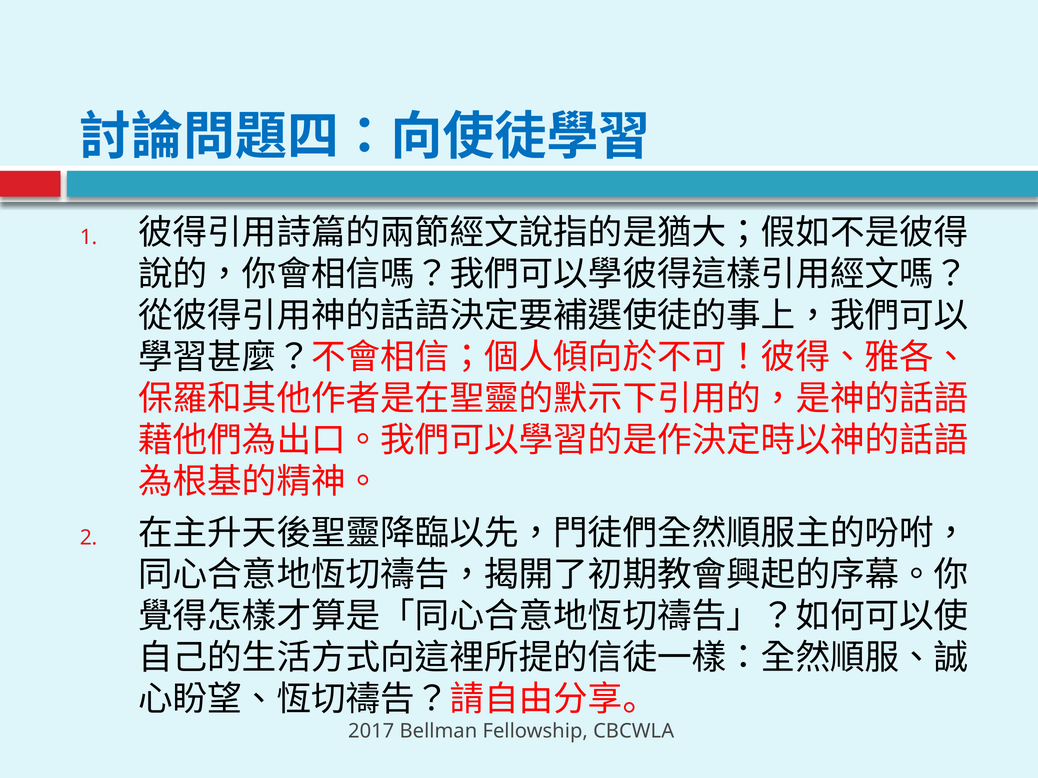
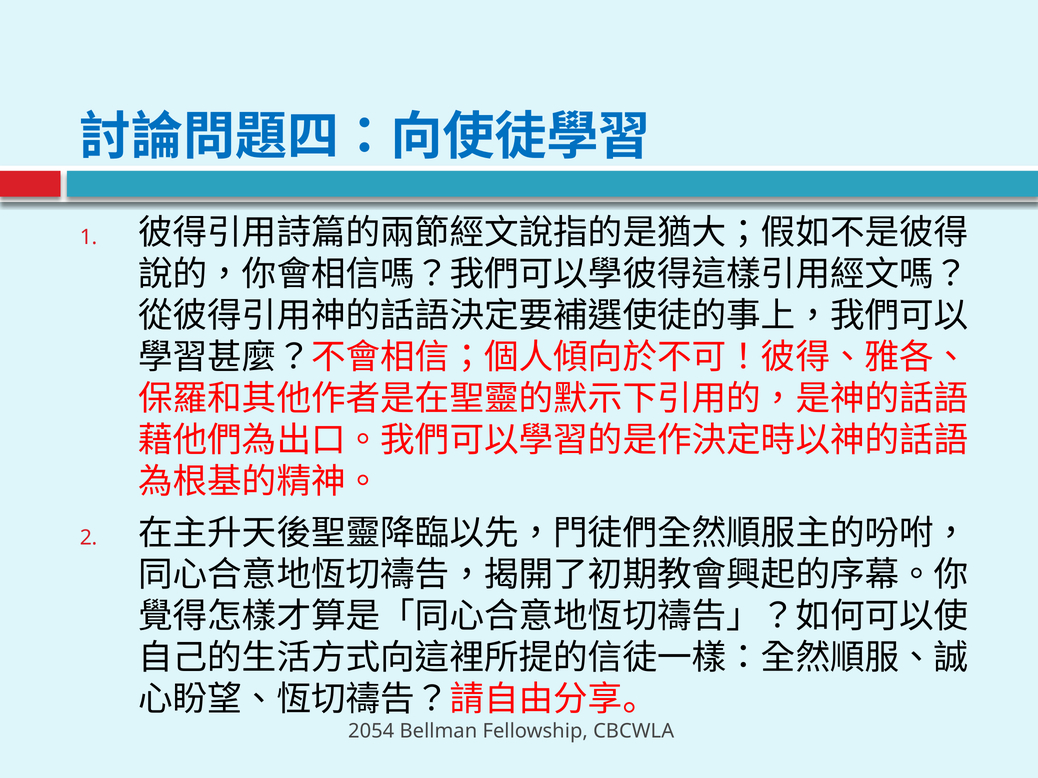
2017: 2017 -> 2054
